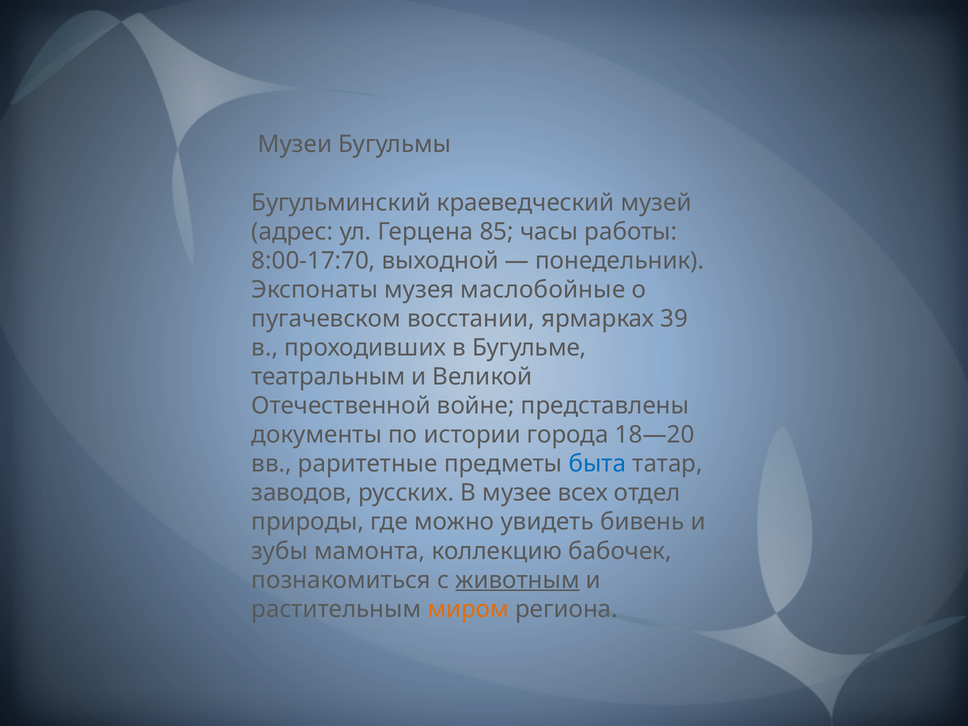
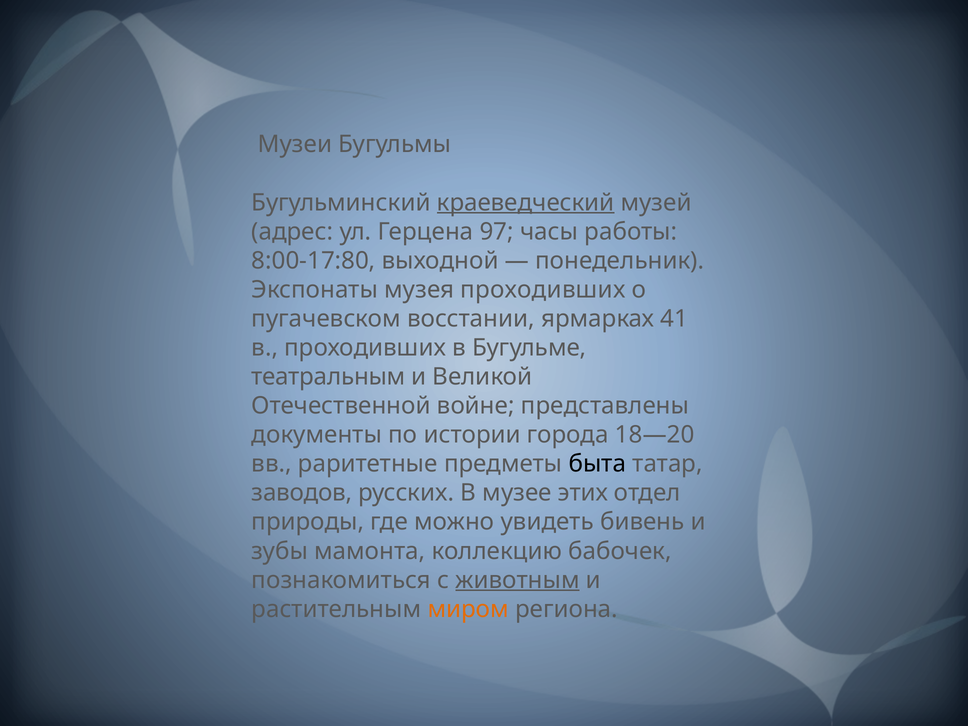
краеведческий underline: none -> present
85: 85 -> 97
8:00-17:70: 8:00-17:70 -> 8:00-17:80
музея маслобойные: маслобойные -> проходивших
39: 39 -> 41
быта colour: blue -> black
всех: всех -> этих
